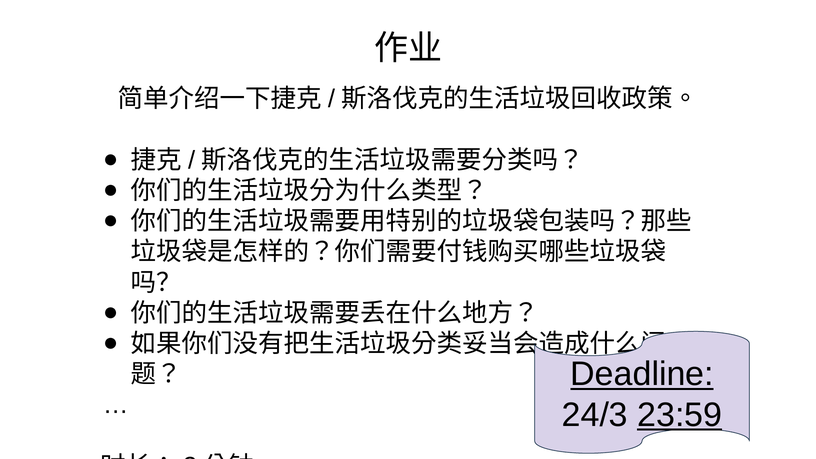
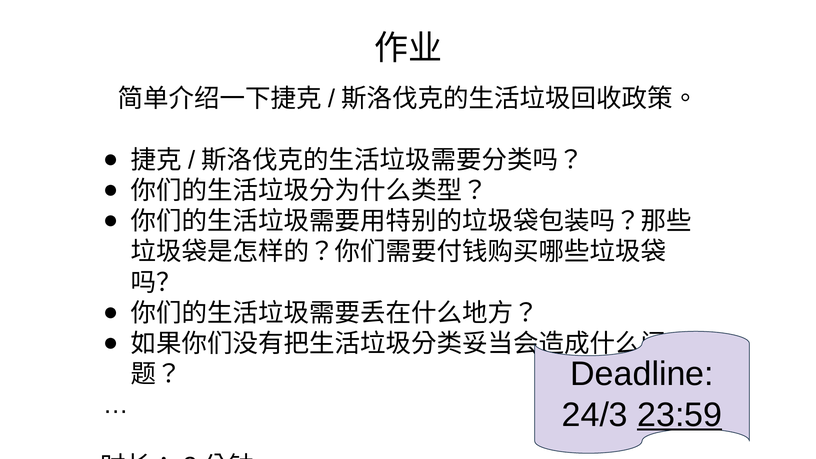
Deadline underline: present -> none
